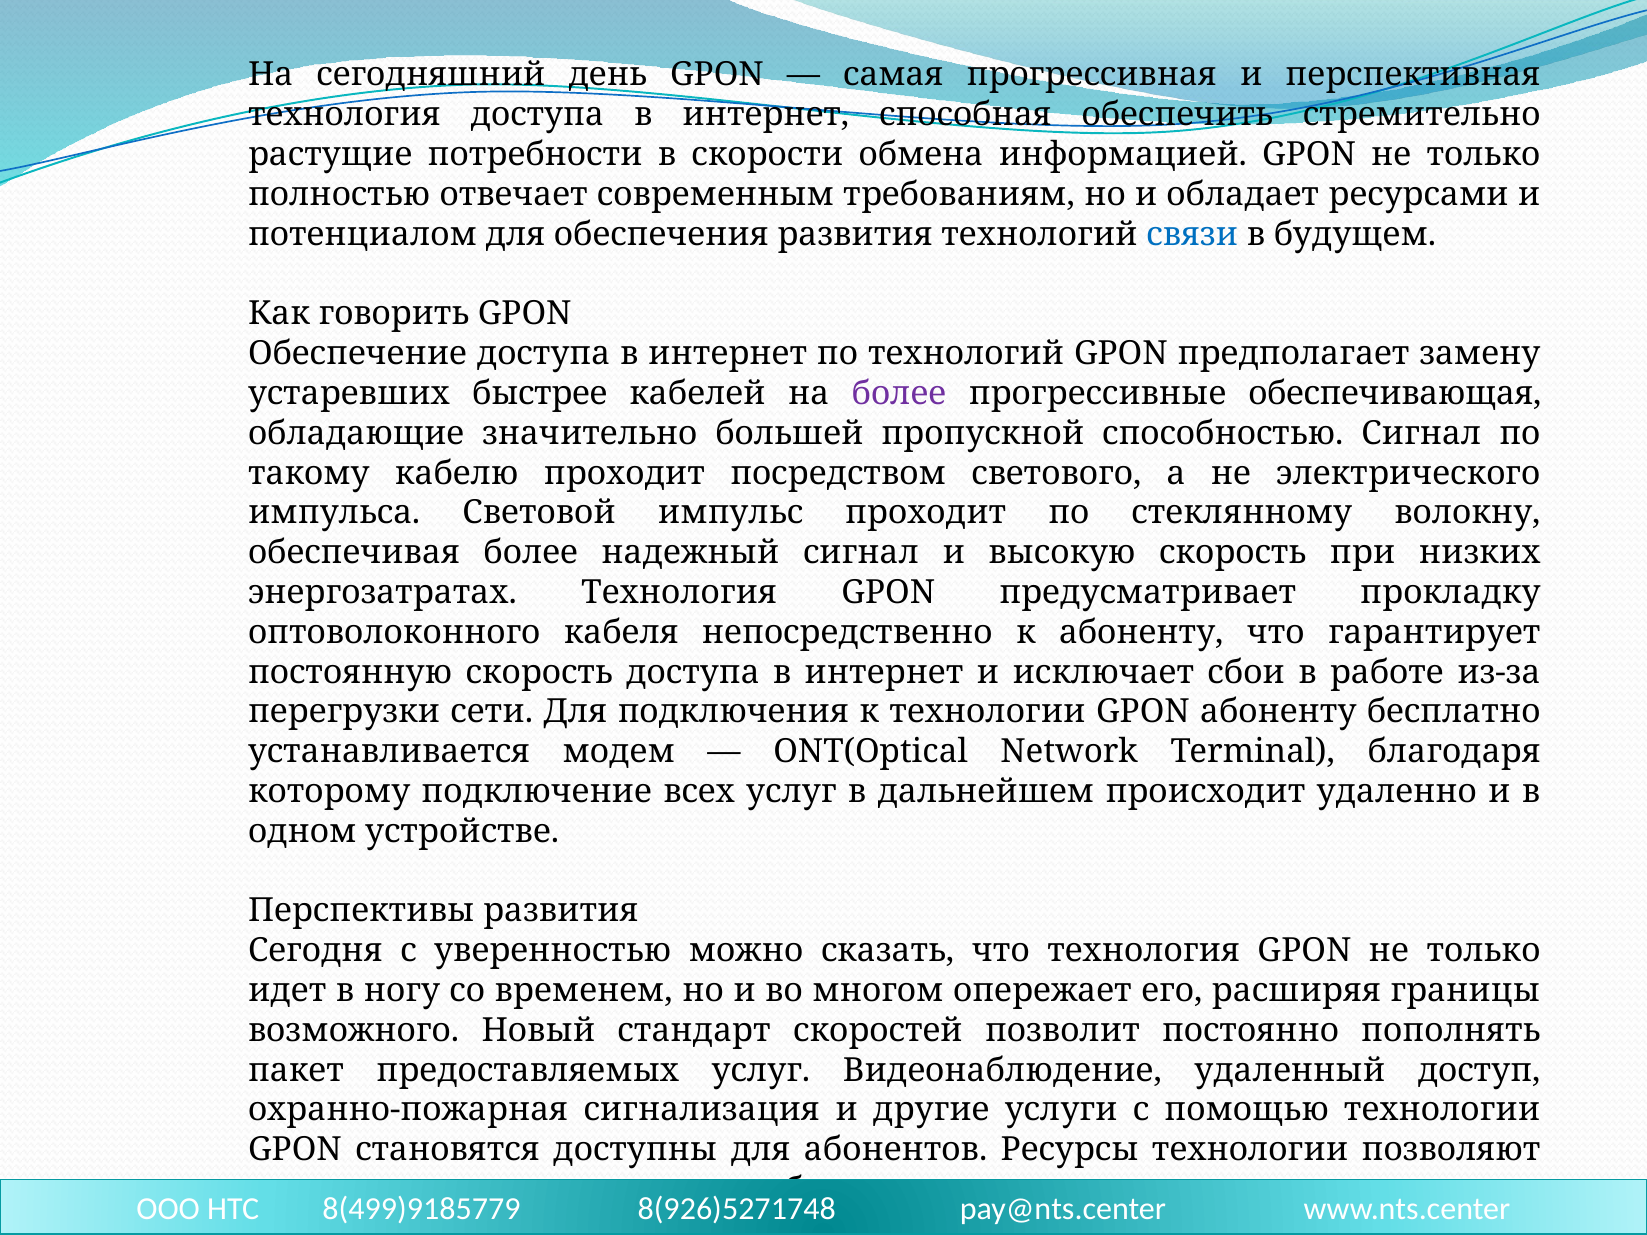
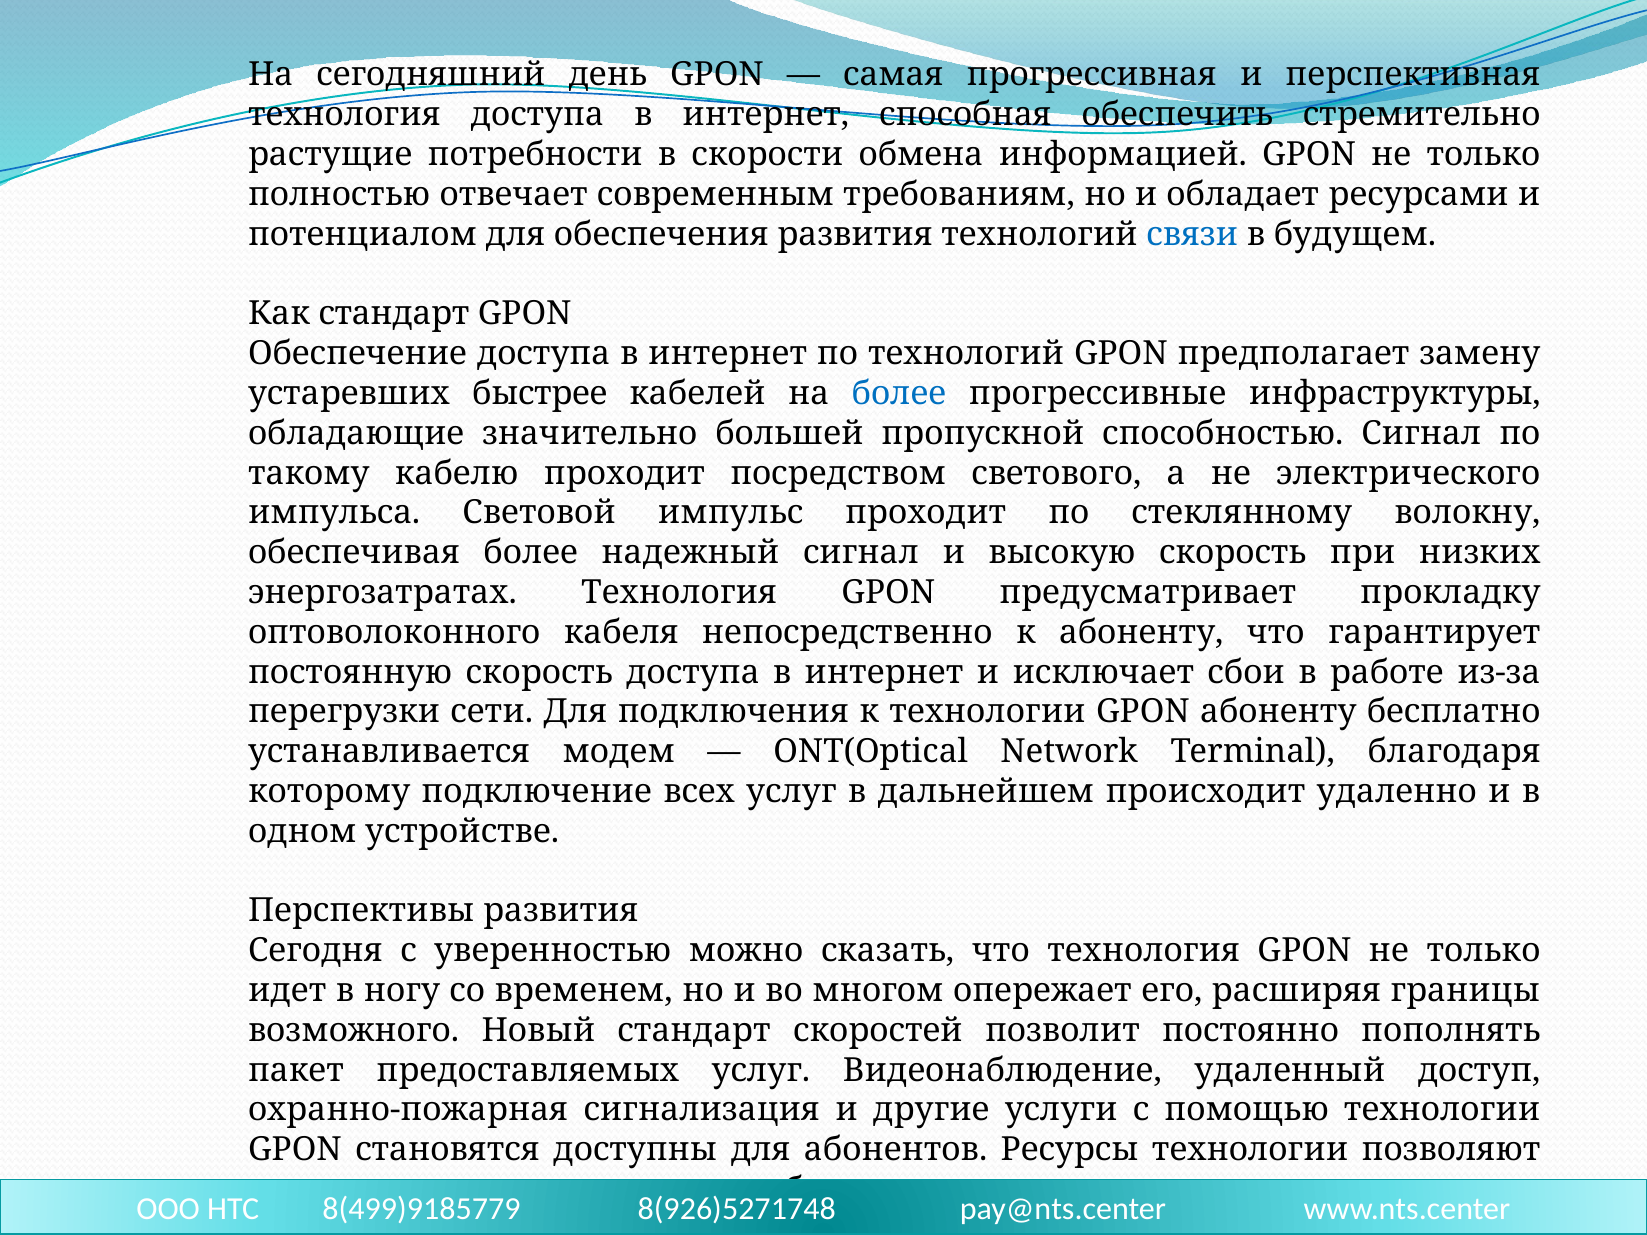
Как говорить: говорить -> стандарт
более at (899, 394) colour: purple -> blue
обеспечивающая: обеспечивающая -> инфраструктуры
